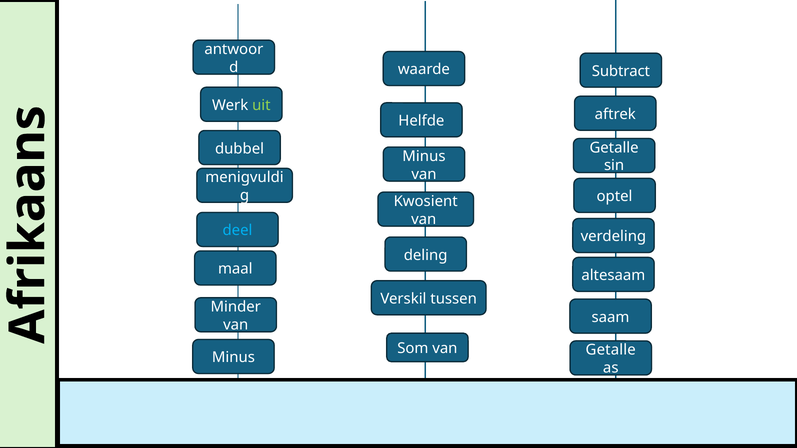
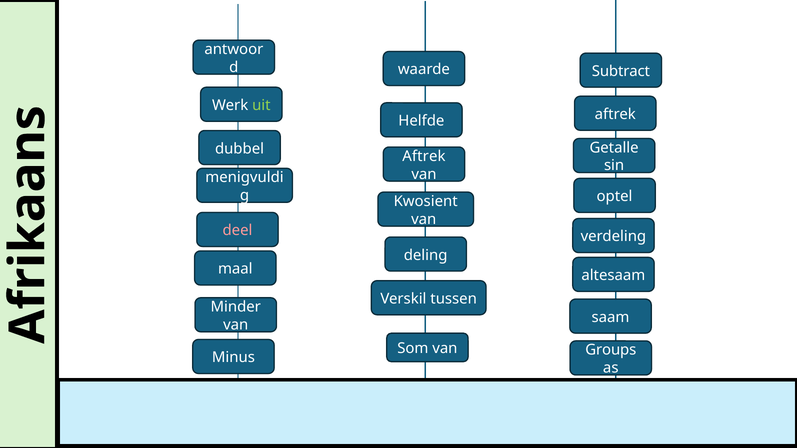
Minus at (424, 156): Minus -> Aftrek
deel colour: light blue -> pink
Getalle at (611, 350): Getalle -> Groups
